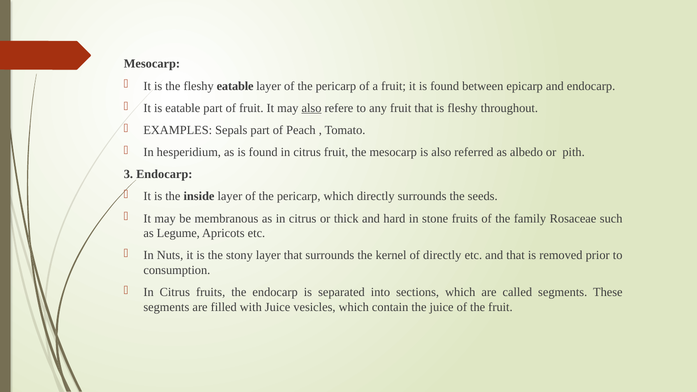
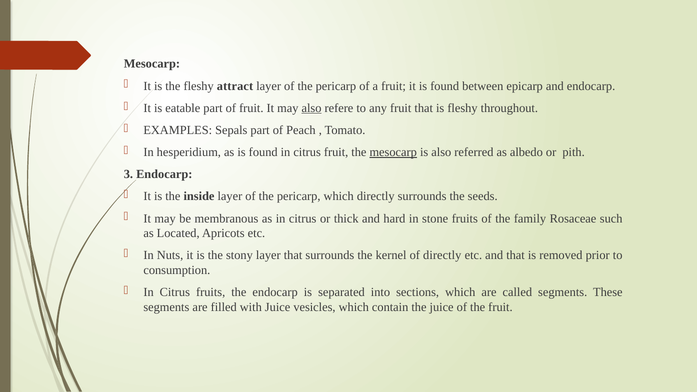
fleshy eatable: eatable -> attract
mesocarp at (393, 152) underline: none -> present
Legume: Legume -> Located
